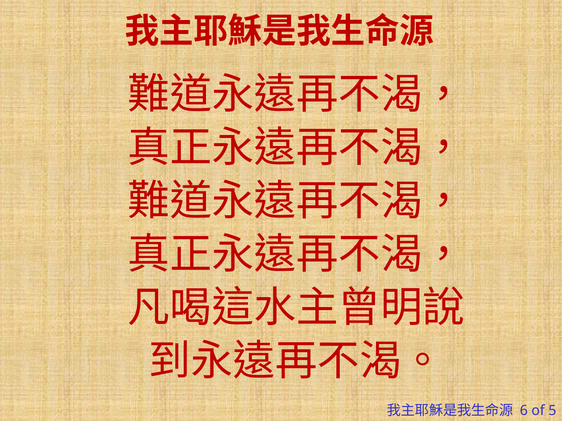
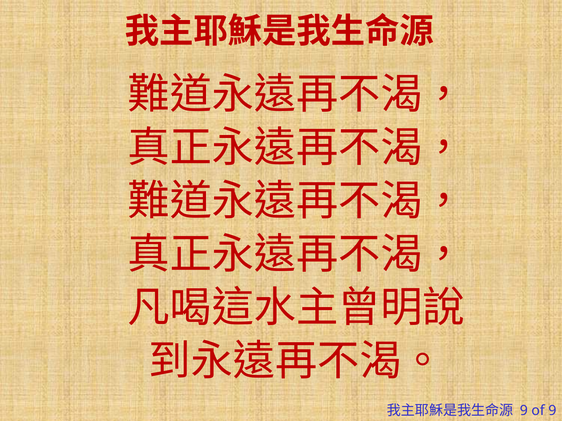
6 at (524, 411): 6 -> 9
of 5: 5 -> 9
